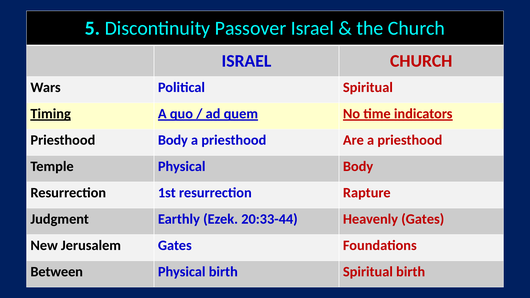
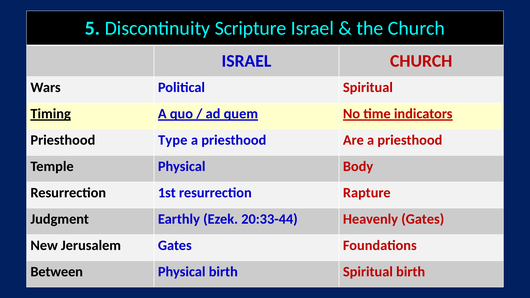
Passover: Passover -> Scripture
Priesthood Body: Body -> Type
